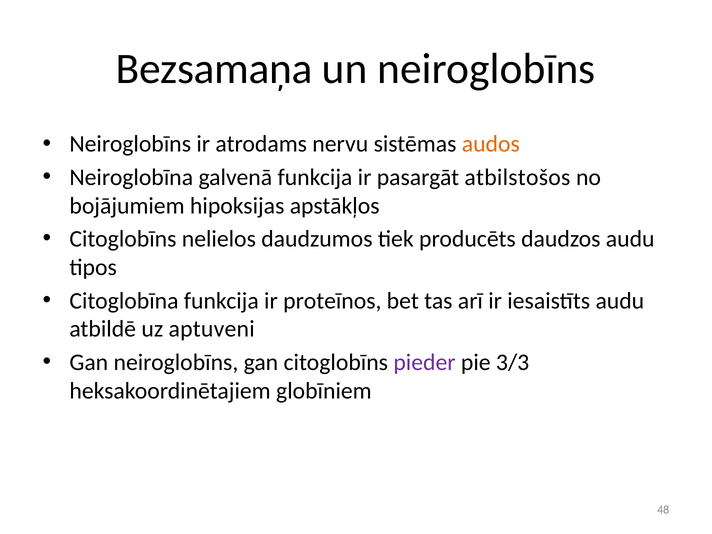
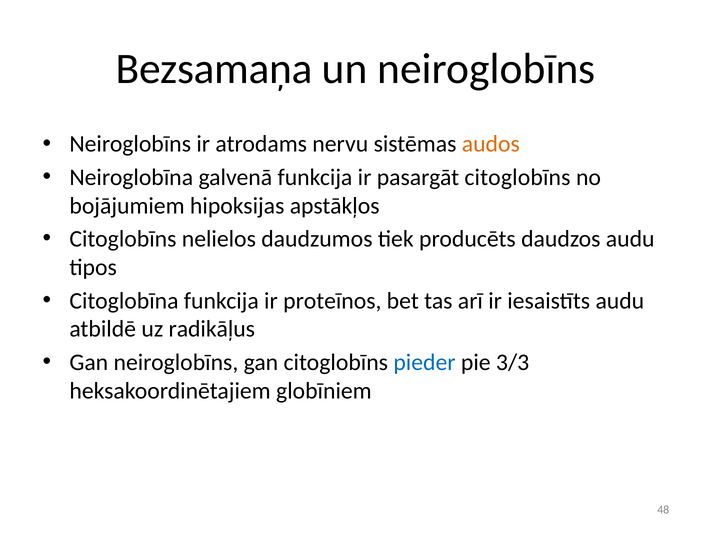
pasargāt atbilstošos: atbilstošos -> citoglobīns
aptuveni: aptuveni -> radikāļus
pieder colour: purple -> blue
